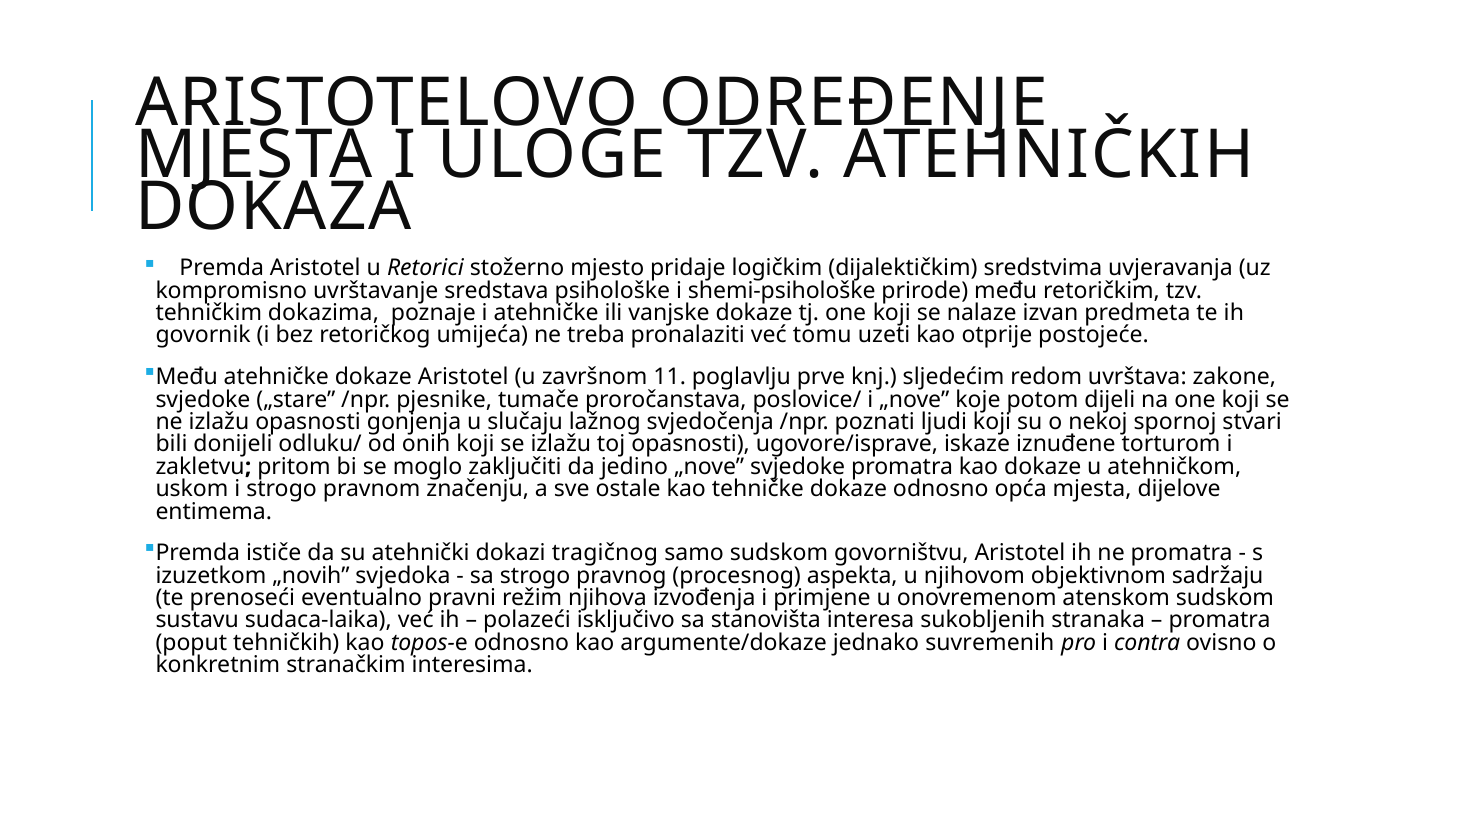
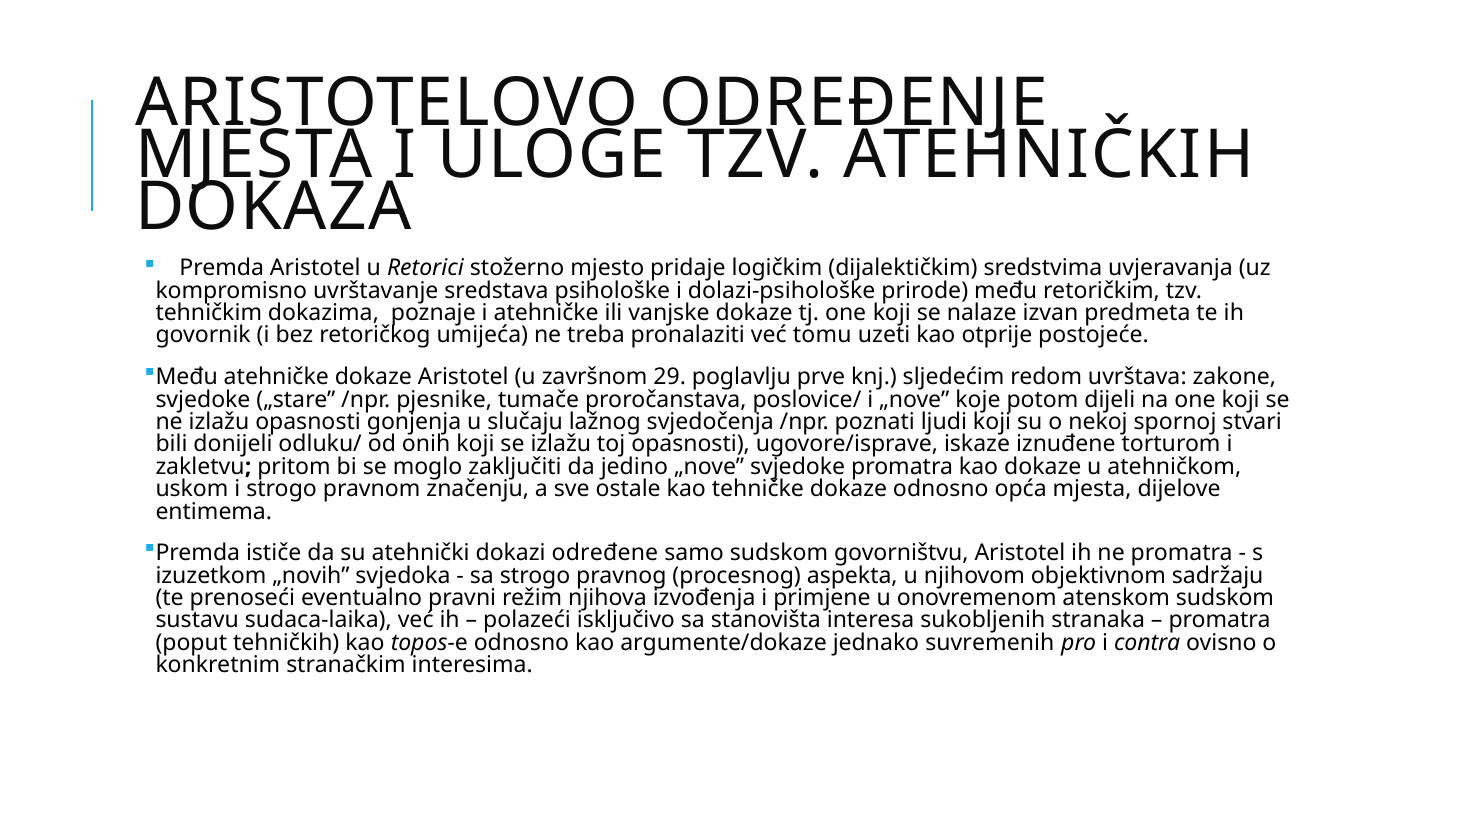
shemi-psihološke: shemi-psihološke -> dolazi-psihološke
11: 11 -> 29
tragičnog: tragičnog -> određene
